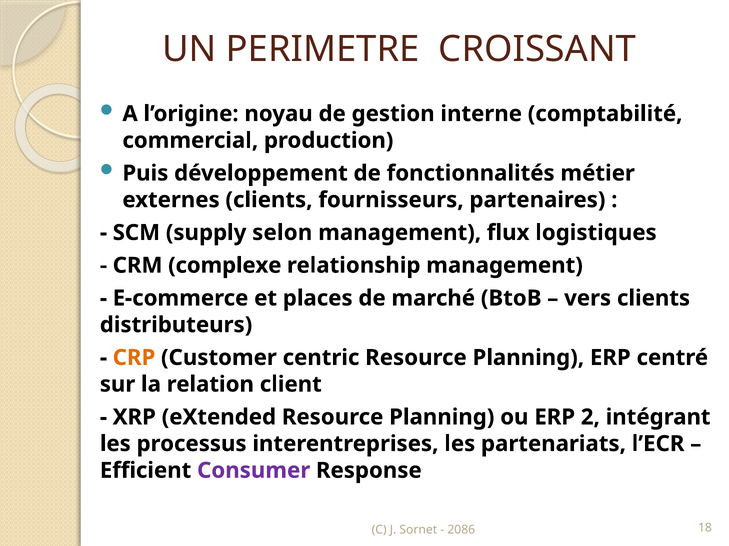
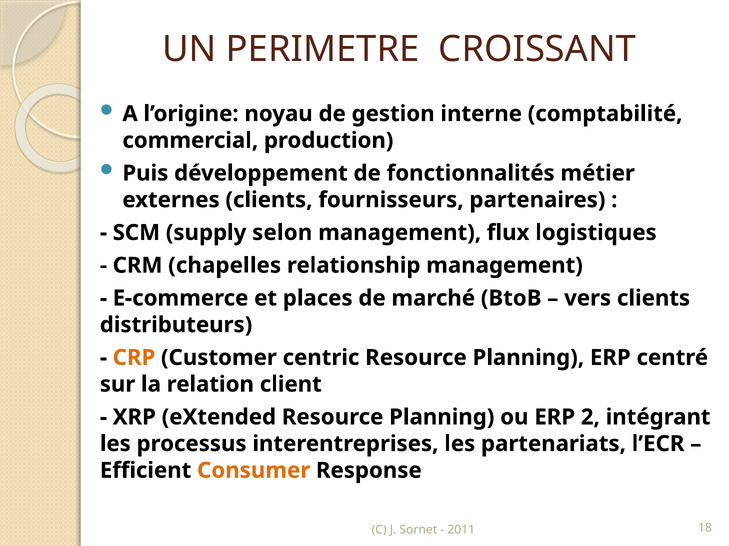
complexe: complexe -> chapelles
Consumer colour: purple -> orange
2086: 2086 -> 2011
